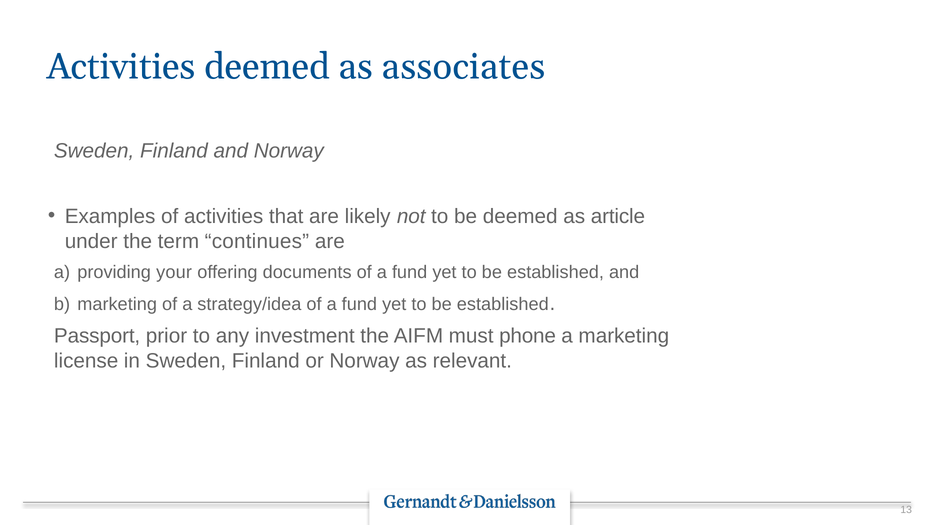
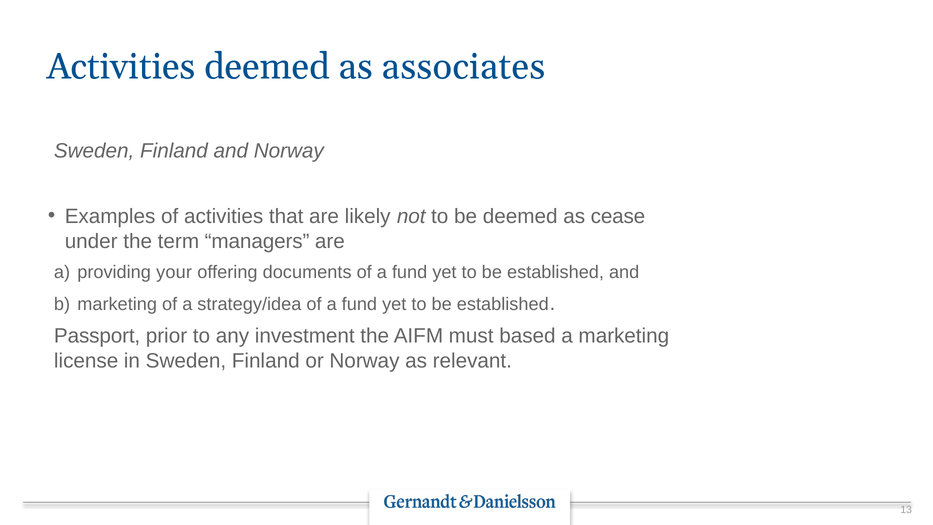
article: article -> cease
continues: continues -> managers
phone: phone -> based
